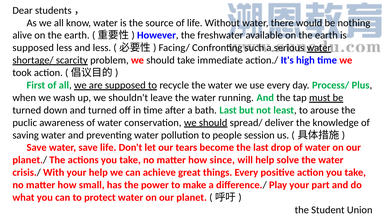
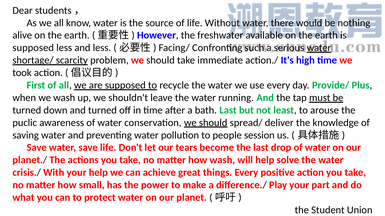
Process/: Process/ -> Provide/
how since: since -> wash
